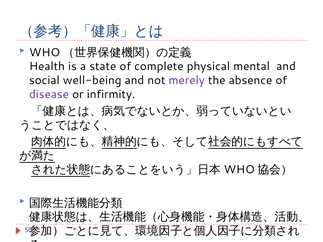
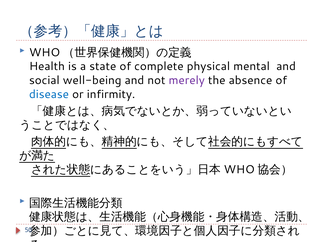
disease colour: purple -> blue
